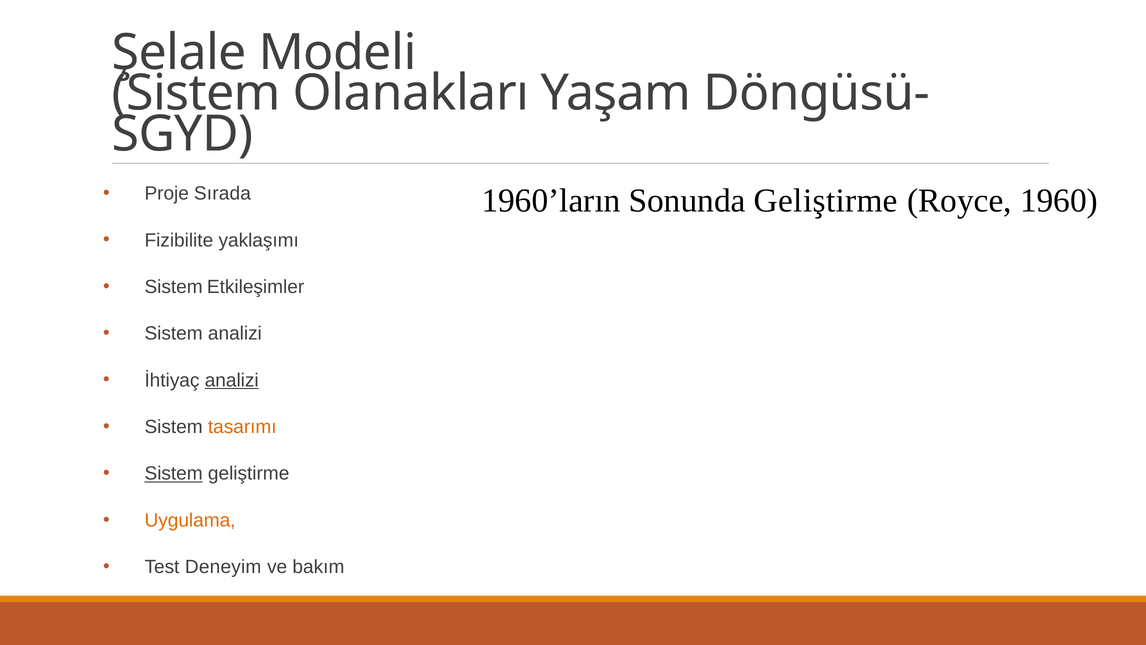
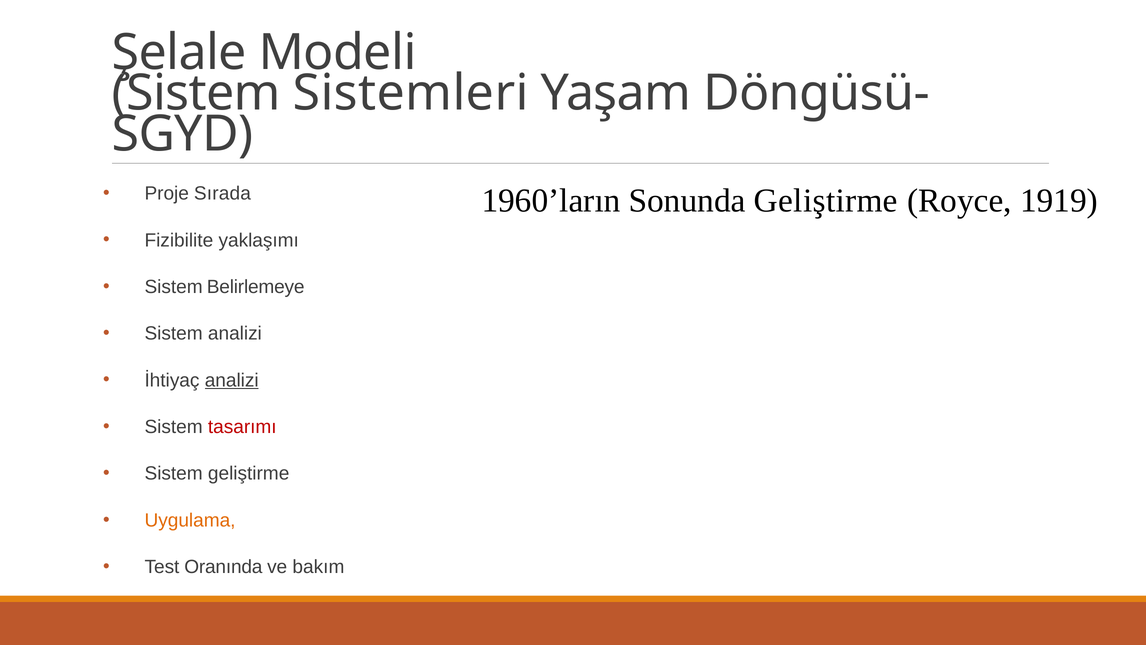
Olanakları: Olanakları -> Sistemleri
1960: 1960 -> 1919
Etkileşimler: Etkileşimler -> Belirlemeye
tasarımı colour: orange -> red
Sistem at (174, 473) underline: present -> none
Deneyim: Deneyim -> Oranında
